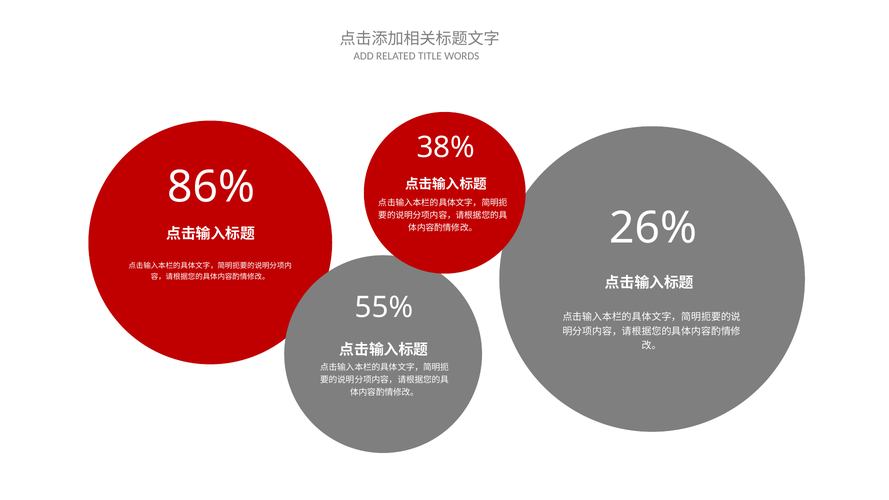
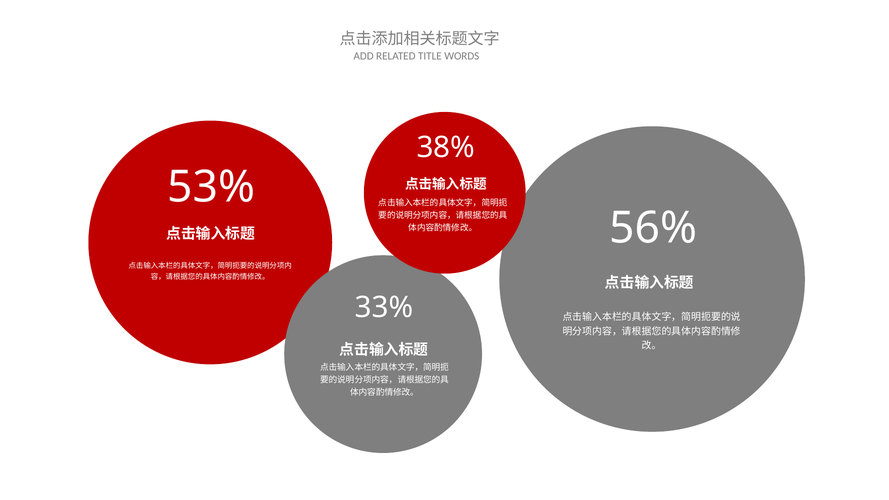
86%: 86% -> 53%
26%: 26% -> 56%
55%: 55% -> 33%
